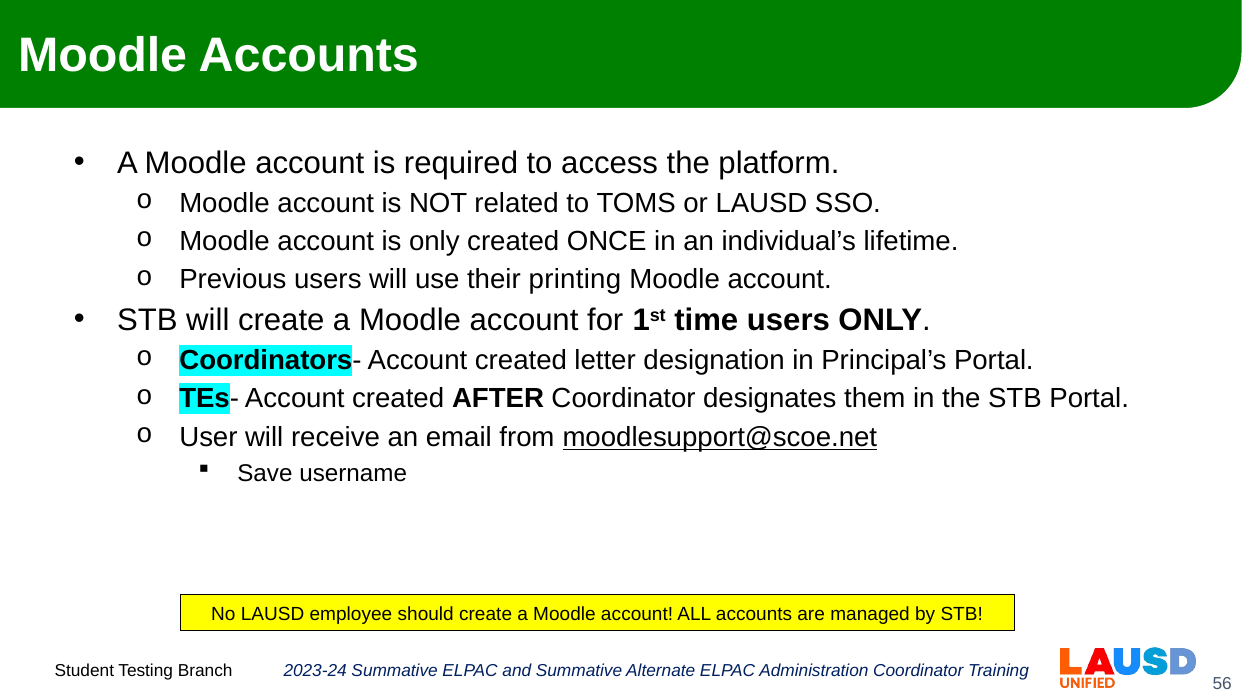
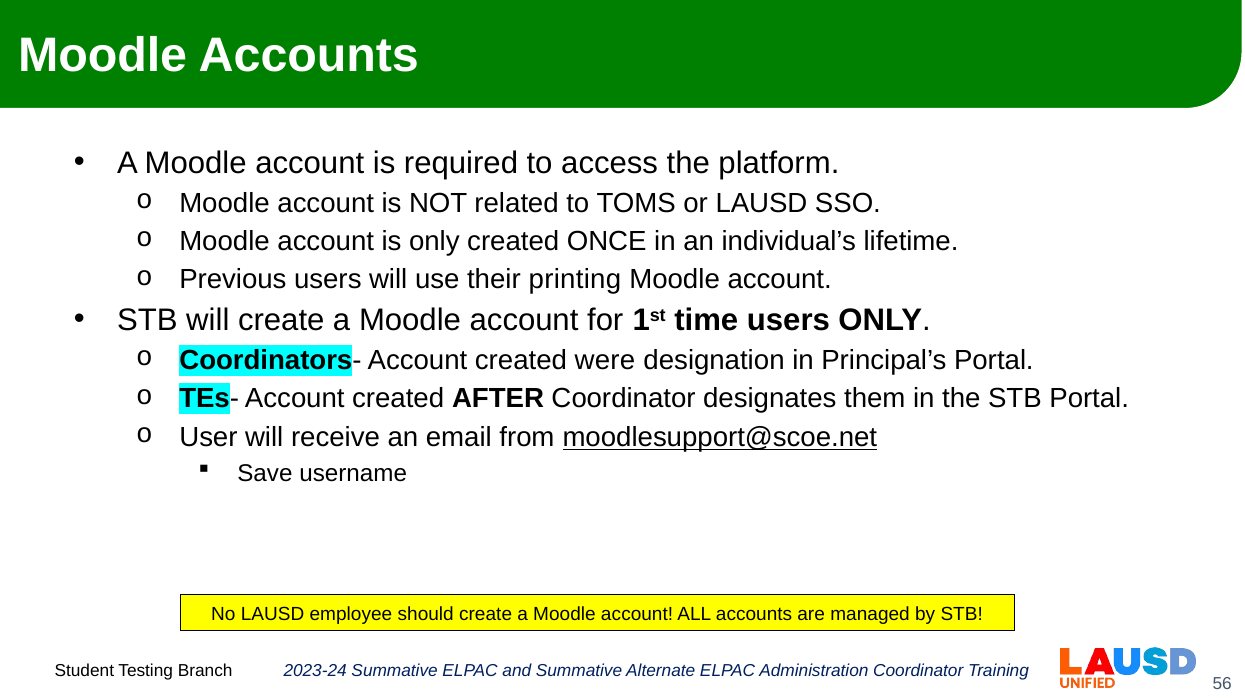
letter: letter -> were
